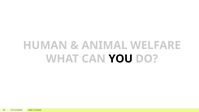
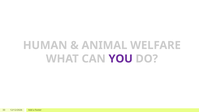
YOU colour: black -> purple
